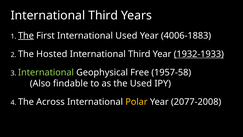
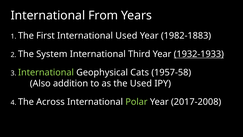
Third at (103, 16): Third -> From
The at (26, 36) underline: present -> none
4006-1883: 4006-1883 -> 1982-1883
Hosted: Hosted -> System
Free: Free -> Cats
findable: findable -> addition
Polar colour: yellow -> light green
2077-2008: 2077-2008 -> 2017-2008
